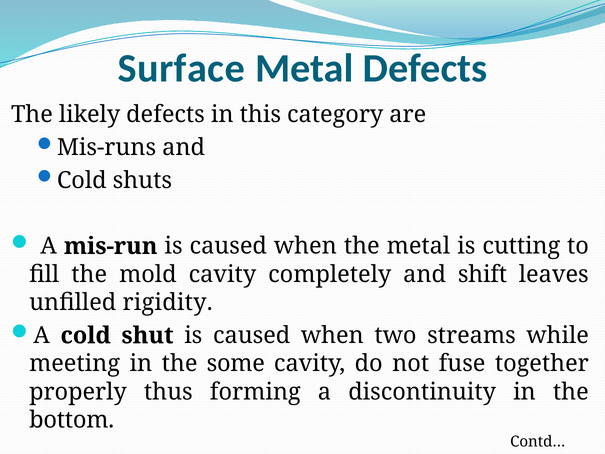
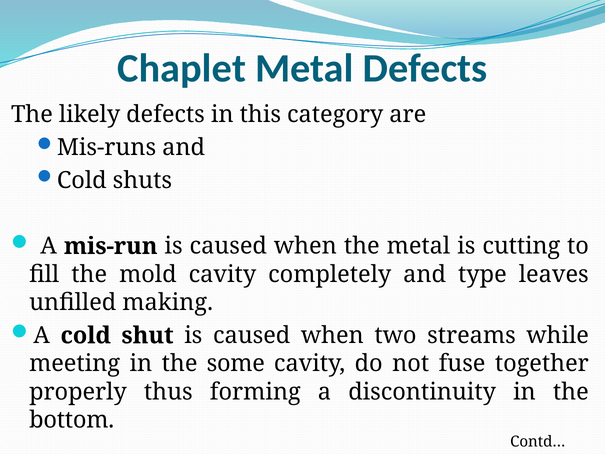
Surface: Surface -> Chaplet
shift: shift -> type
rigidity: rigidity -> making
